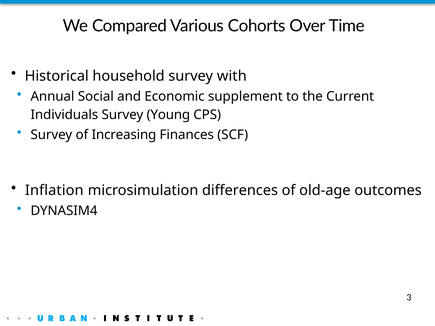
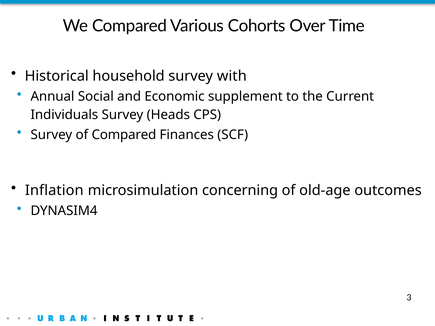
Young: Young -> Heads
of Increasing: Increasing -> Compared
differences: differences -> concerning
